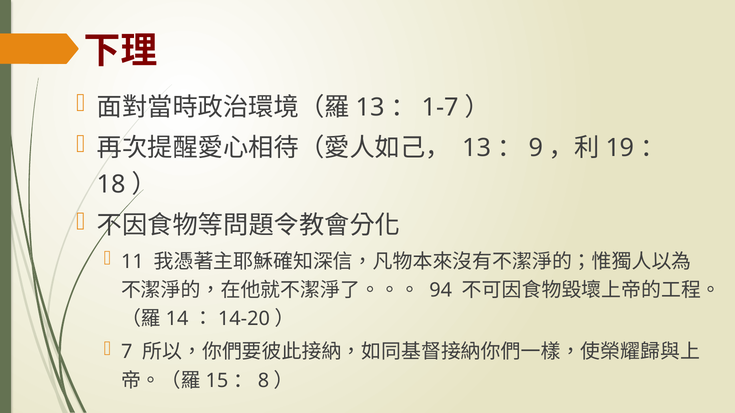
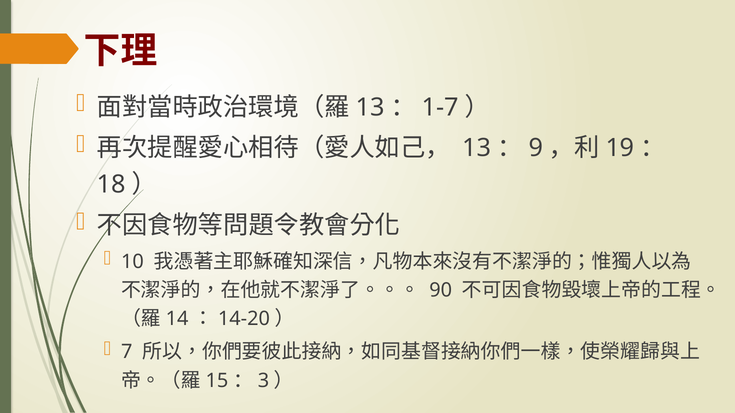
11: 11 -> 10
94: 94 -> 90
8: 8 -> 3
